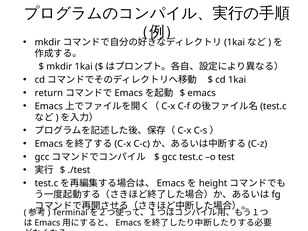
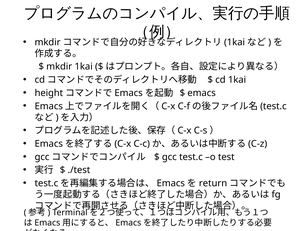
return: return -> height
height: height -> return
